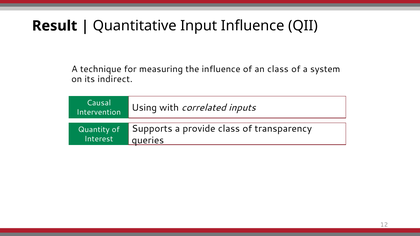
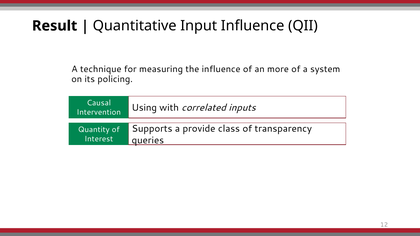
an class: class -> more
indirect: indirect -> policing
